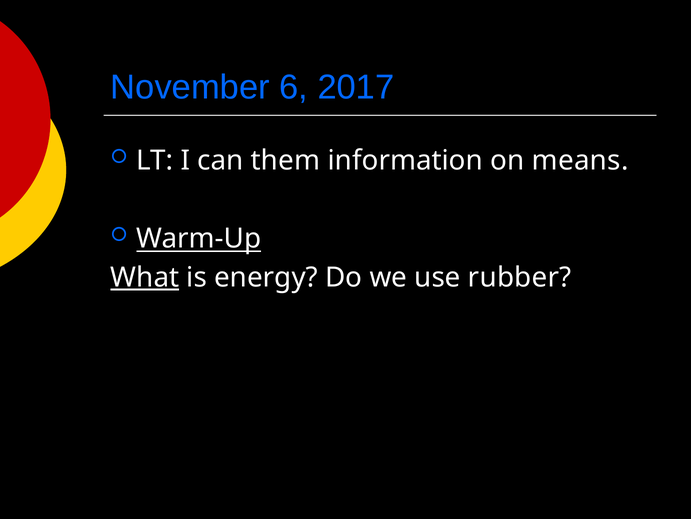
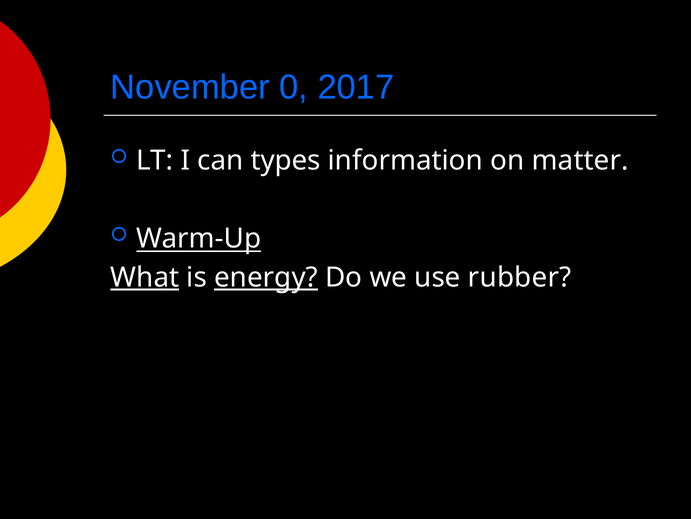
6: 6 -> 0
them: them -> types
means: means -> matter
energy underline: none -> present
